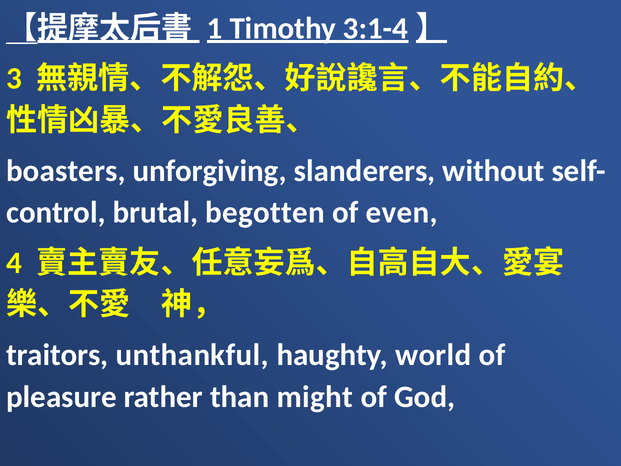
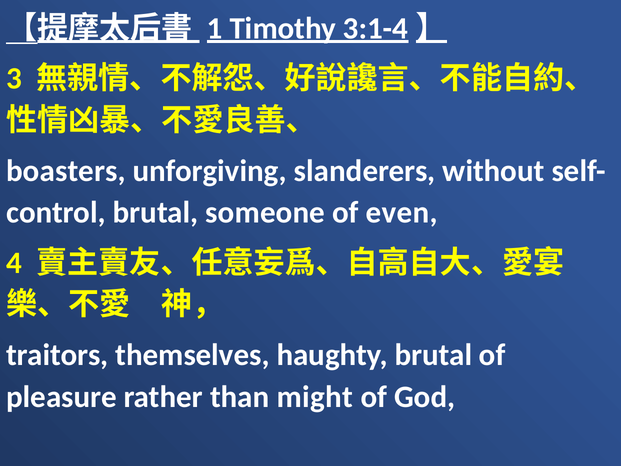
begotten: begotten -> someone
unthankful: unthankful -> themselves
haughty world: world -> brutal
